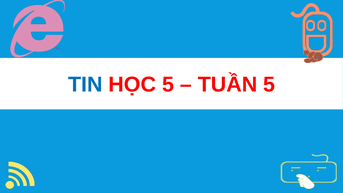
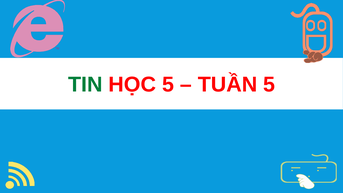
TIN colour: blue -> green
